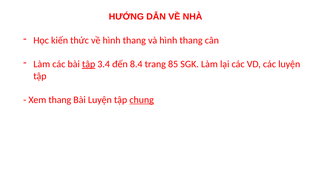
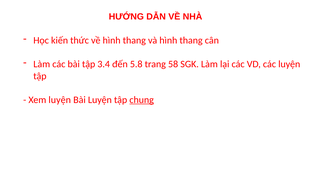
tập at (89, 64) underline: present -> none
8.4: 8.4 -> 5.8
85: 85 -> 58
Xem thang: thang -> luyện
